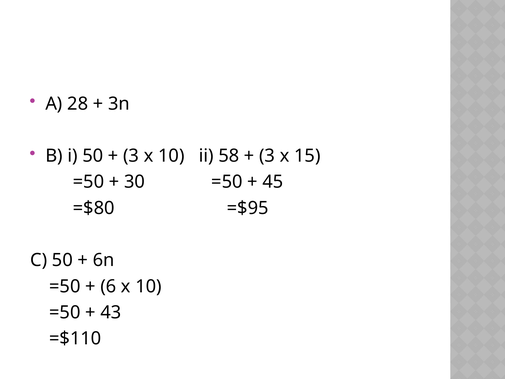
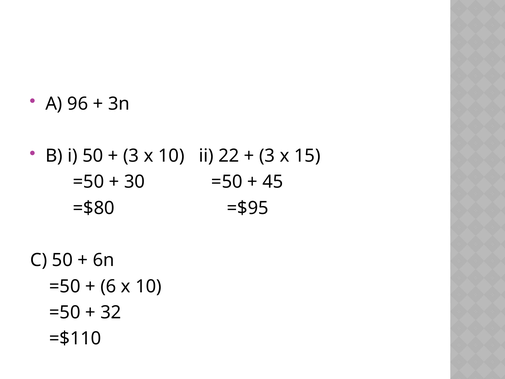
28: 28 -> 96
58: 58 -> 22
43: 43 -> 32
